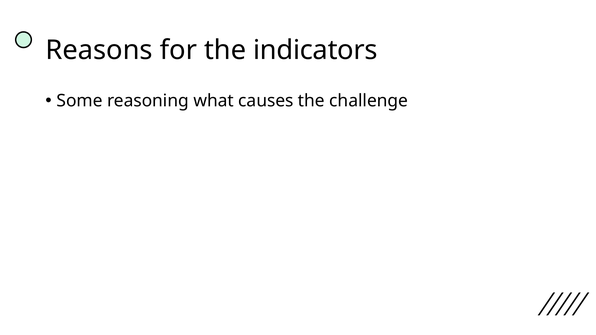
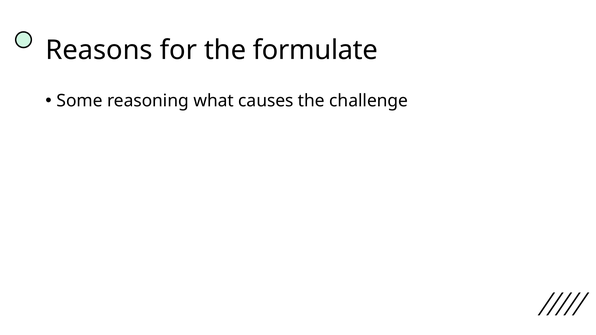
indicators: indicators -> formulate
